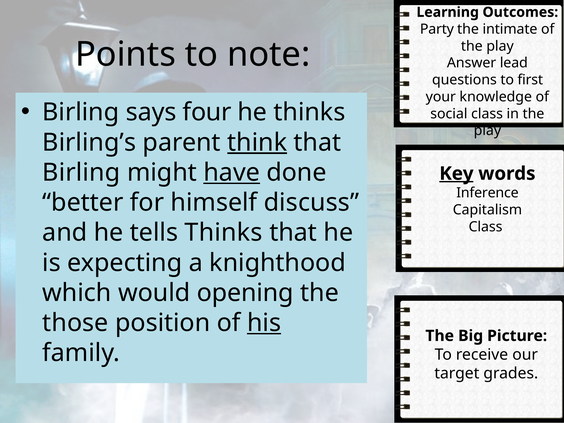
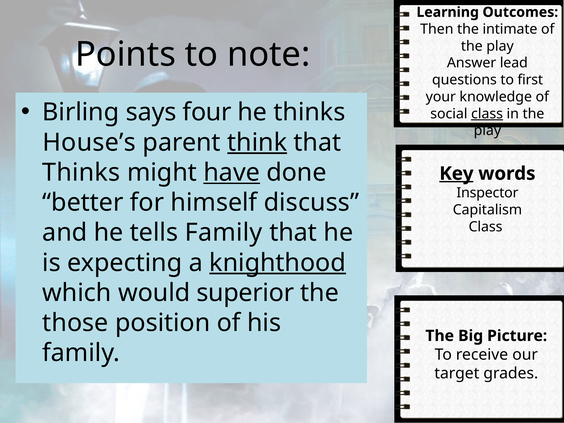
Party: Party -> Then
class at (487, 114) underline: none -> present
Birling’s: Birling’s -> House’s
Birling at (81, 173): Birling -> Thinks
Inference: Inference -> Inspector
tells Thinks: Thinks -> Family
knighthood underline: none -> present
opening: opening -> superior
his underline: present -> none
